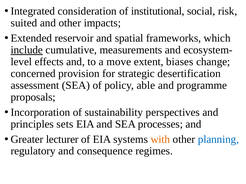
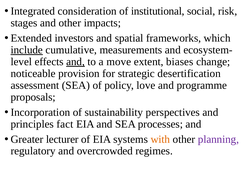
suited: suited -> stages
reservoir: reservoir -> investors
and at (76, 62) underline: none -> present
concerned: concerned -> noticeable
able: able -> love
sets: sets -> fact
planning colour: blue -> purple
consequence: consequence -> overcrowded
